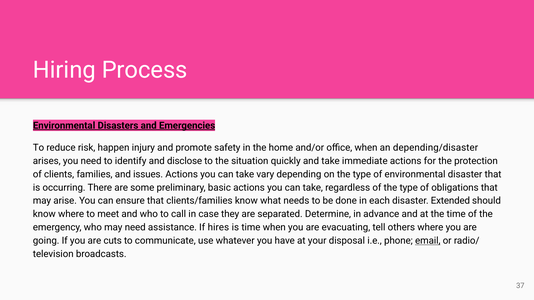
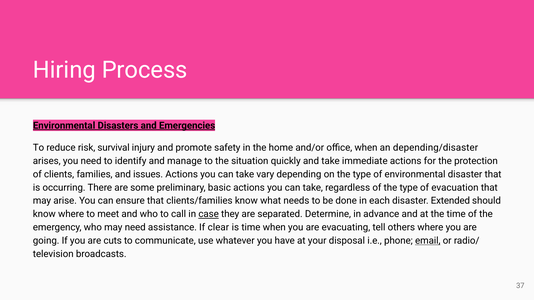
happen: happen -> survival
disclose: disclose -> manage
obligations: obligations -> evacuation
case underline: none -> present
hires: hires -> clear
